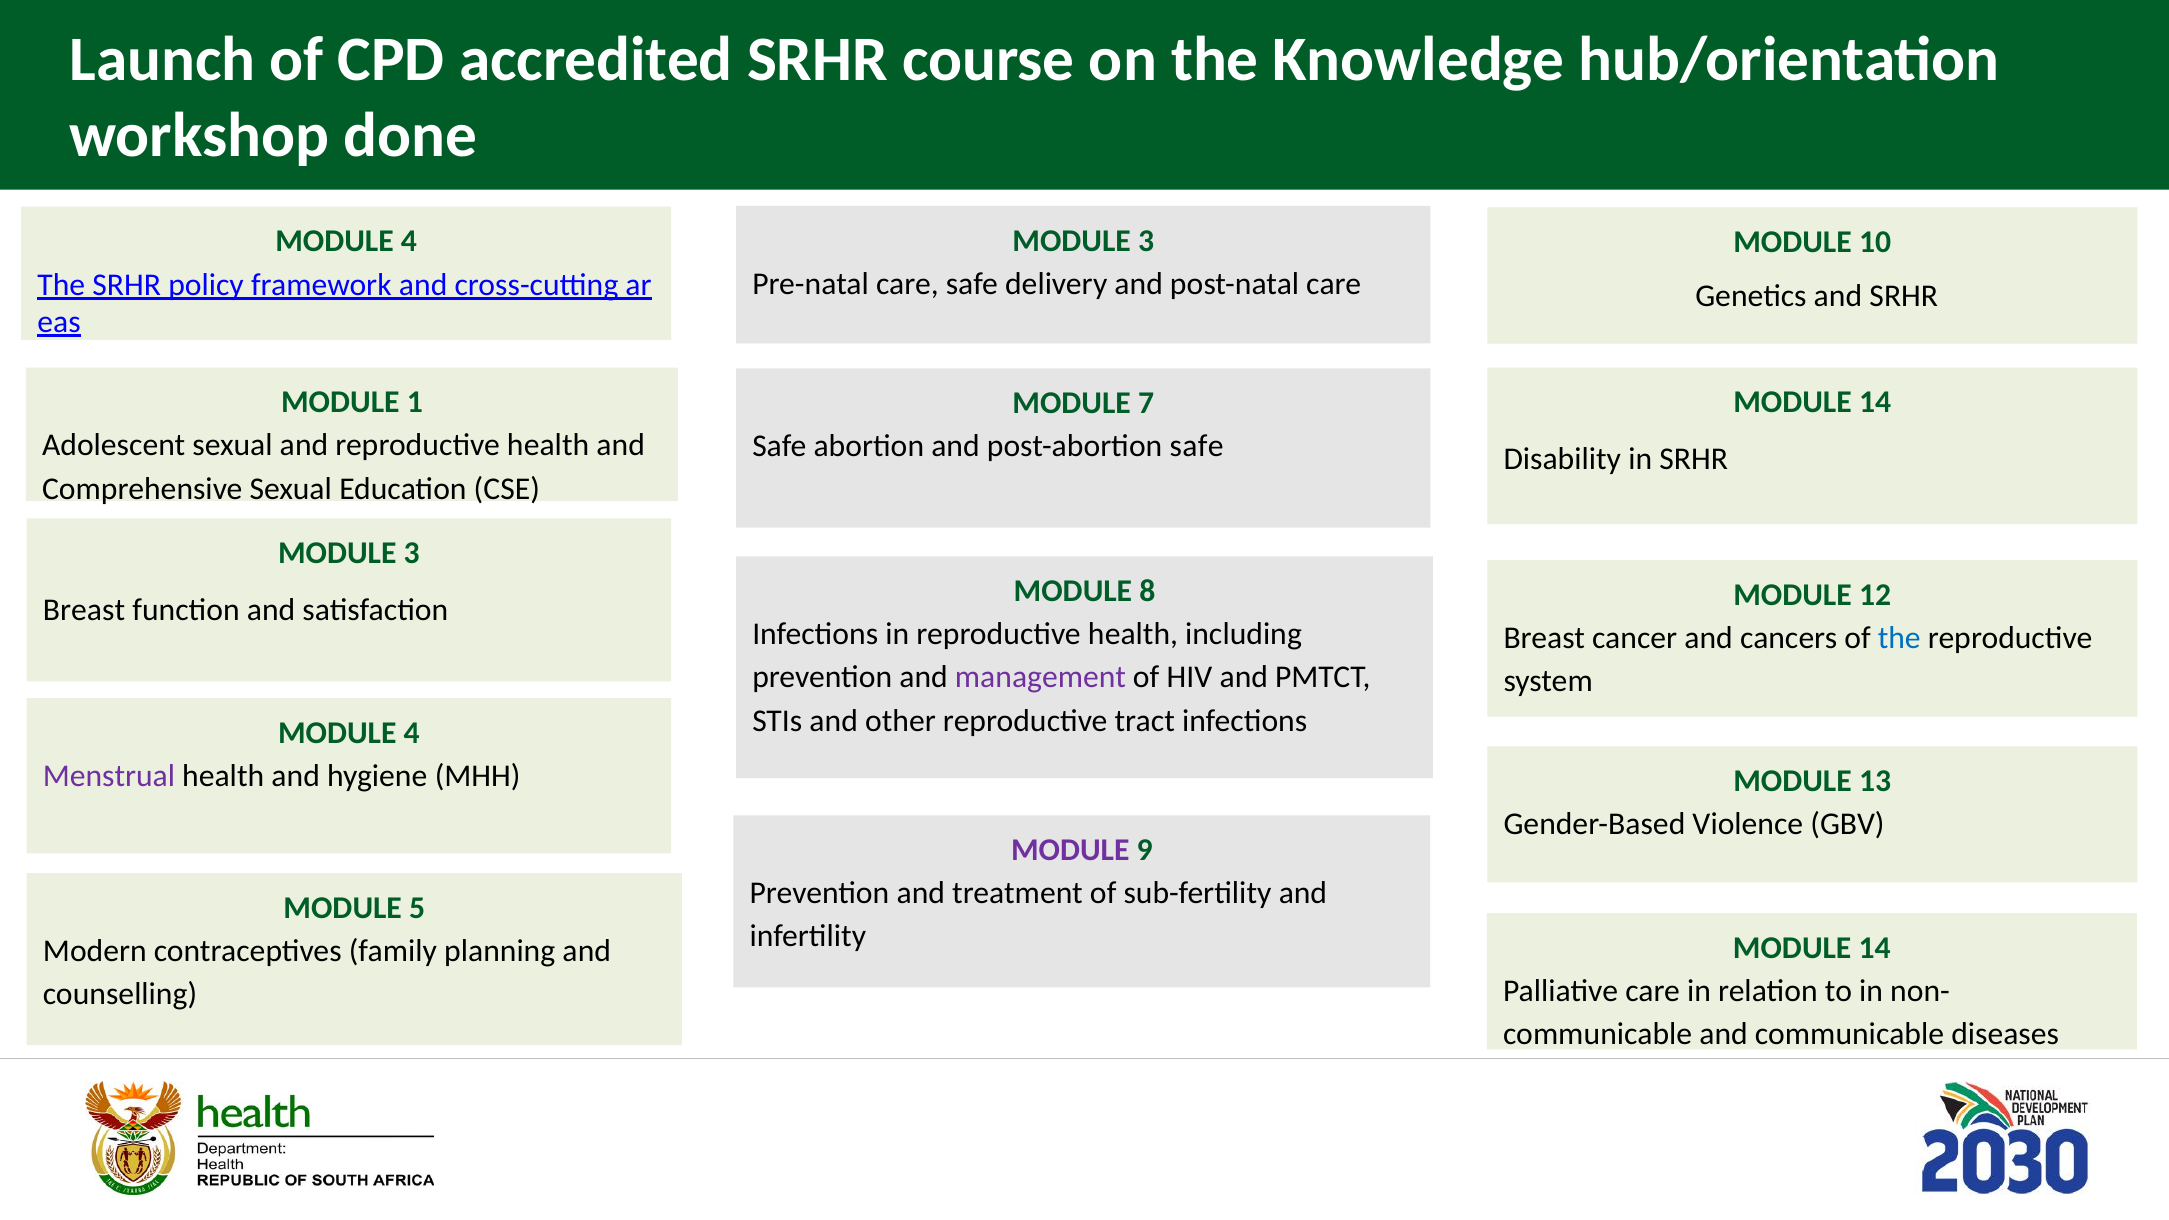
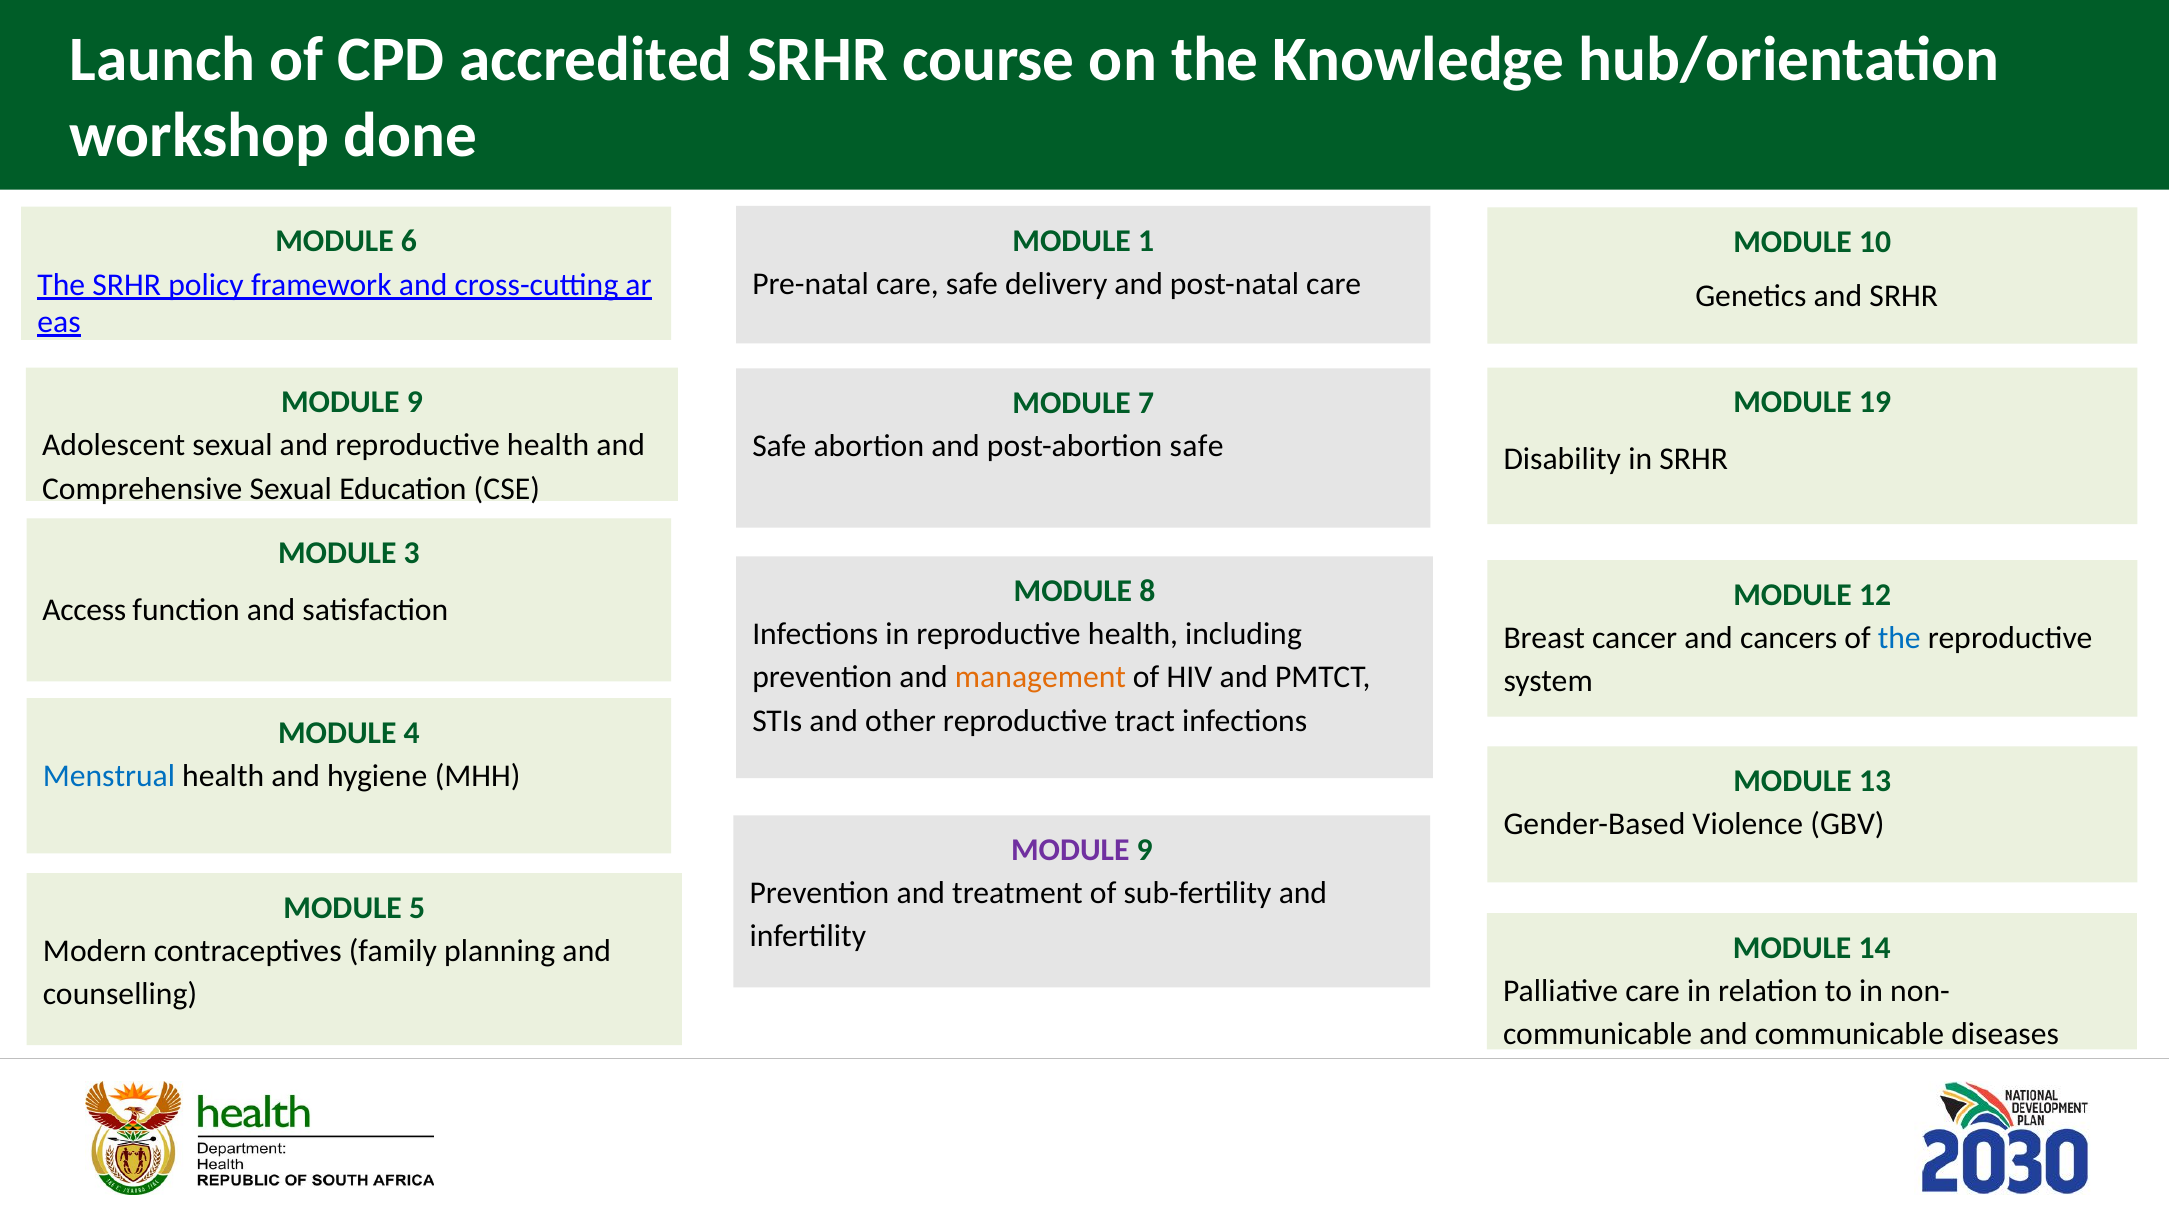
3 at (1146, 241): 3 -> 1
4 at (409, 241): 4 -> 6
1 at (415, 402): 1 -> 9
14 at (1875, 402): 14 -> 19
Breast at (84, 610): Breast -> Access
management colour: purple -> orange
Menstrual colour: purple -> blue
